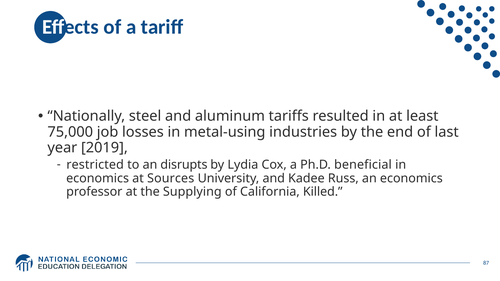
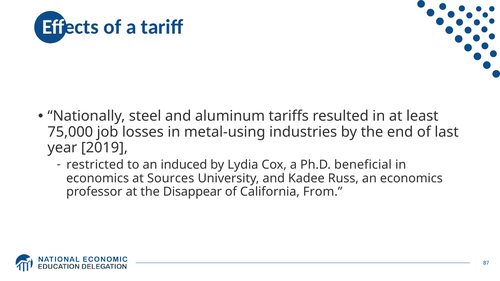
disrupts: disrupts -> induced
Supplying: Supplying -> Disappear
Killed: Killed -> From
